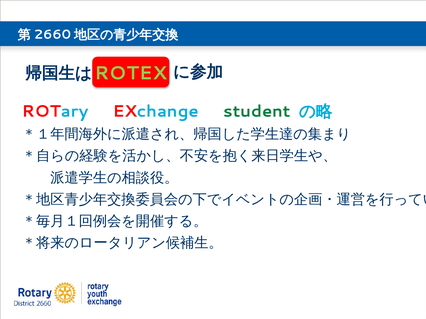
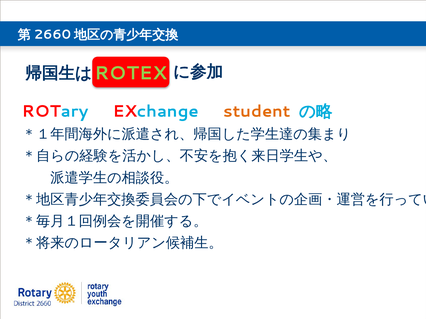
student colour: green -> orange
